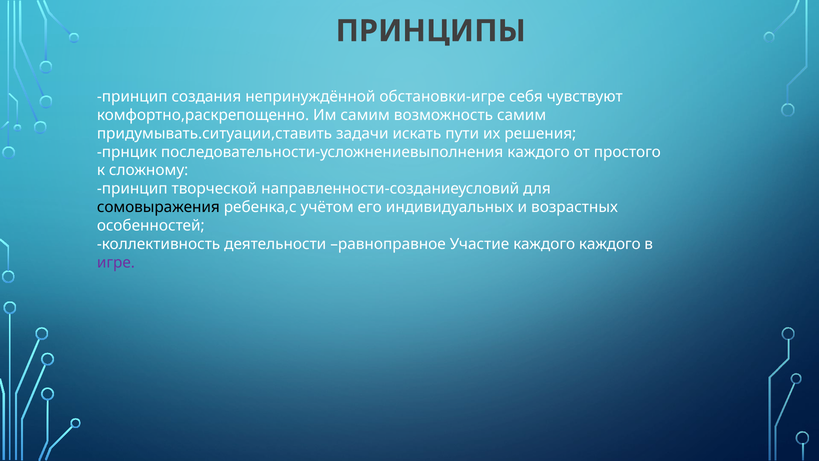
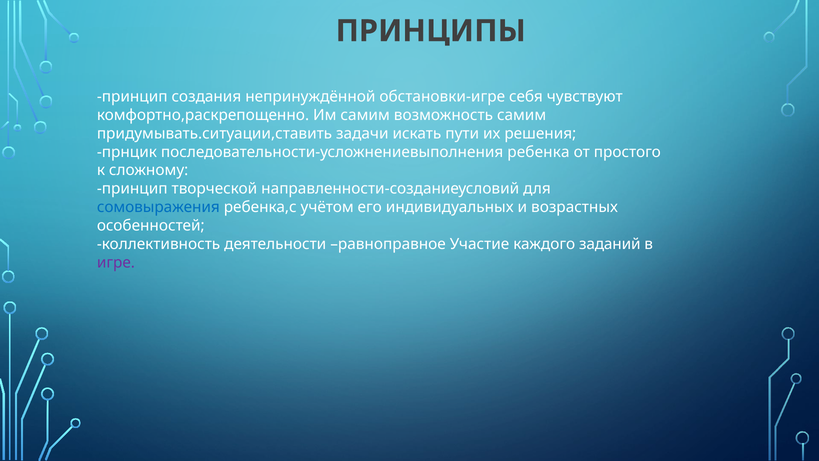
последовательности-усложнениевыполнения каждого: каждого -> ребенка
сомовыражения colour: black -> blue
каждого каждого: каждого -> заданий
